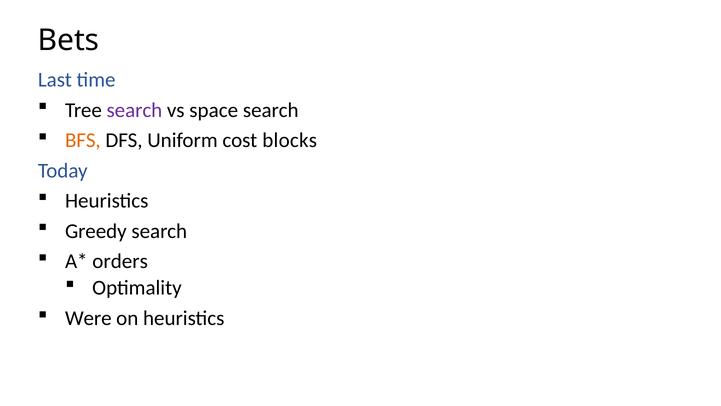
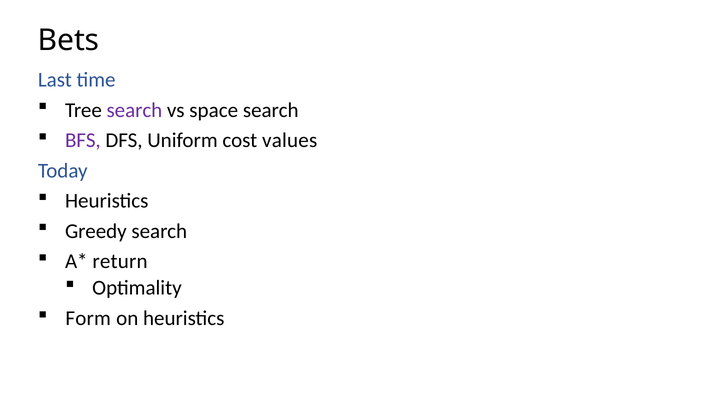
BFS colour: orange -> purple
blocks: blocks -> values
orders: orders -> return
Were: Were -> Form
